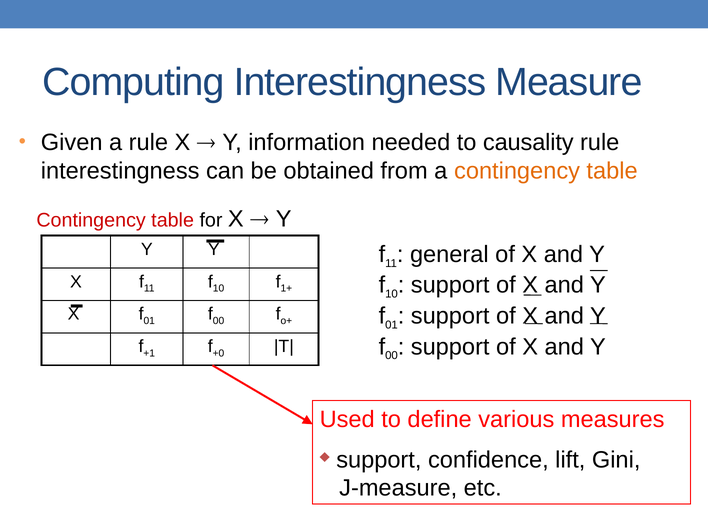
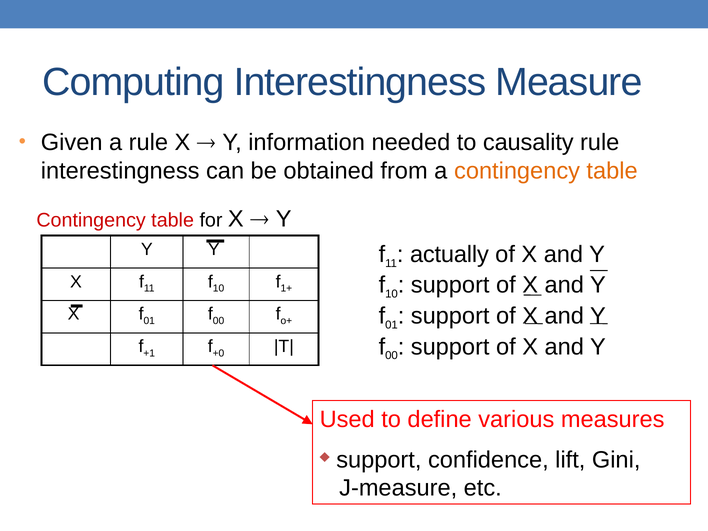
general: general -> actually
